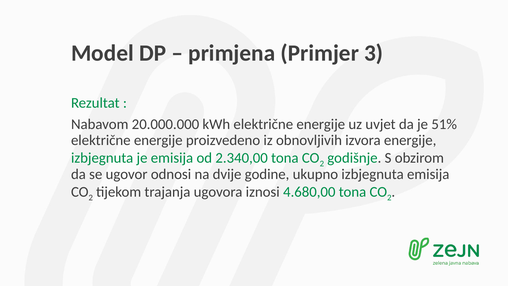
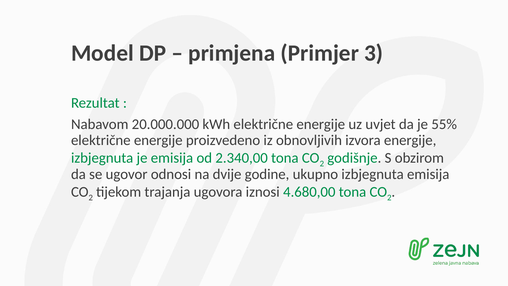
51%: 51% -> 55%
